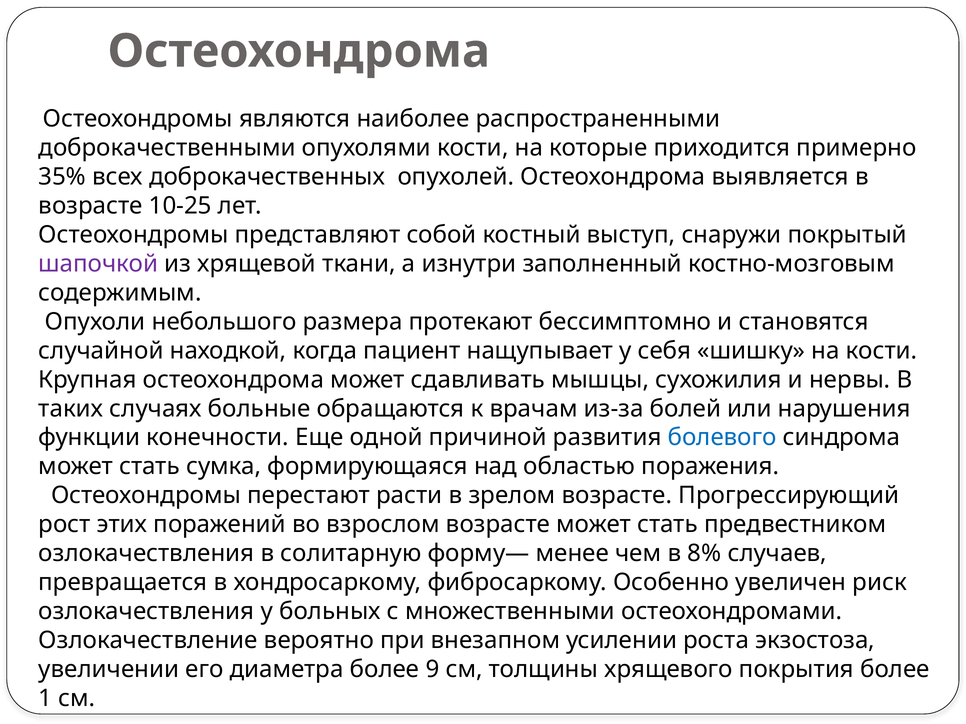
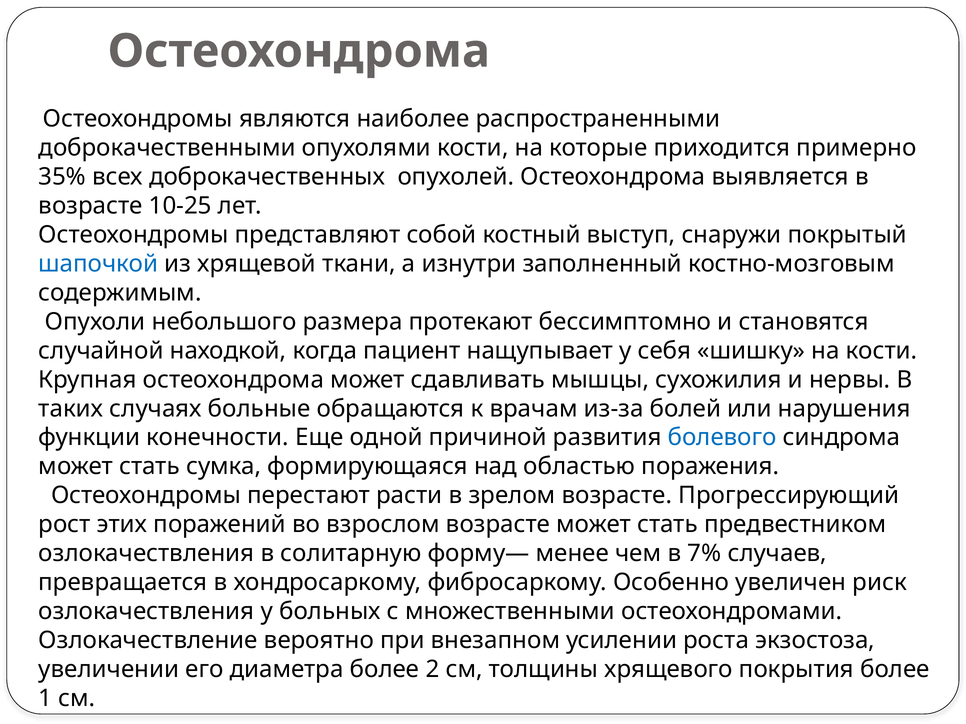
шапочкой colour: purple -> blue
8%: 8% -> 7%
9: 9 -> 2
